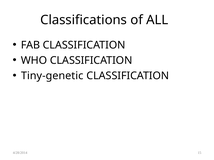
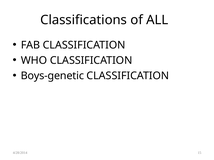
Tiny-genetic: Tiny-genetic -> Boys-genetic
